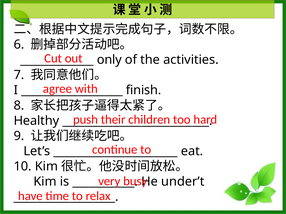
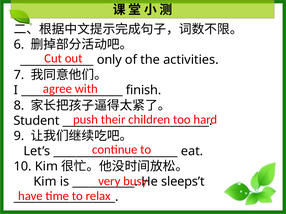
Healthy: Healthy -> Student
under’t: under’t -> sleeps’t
